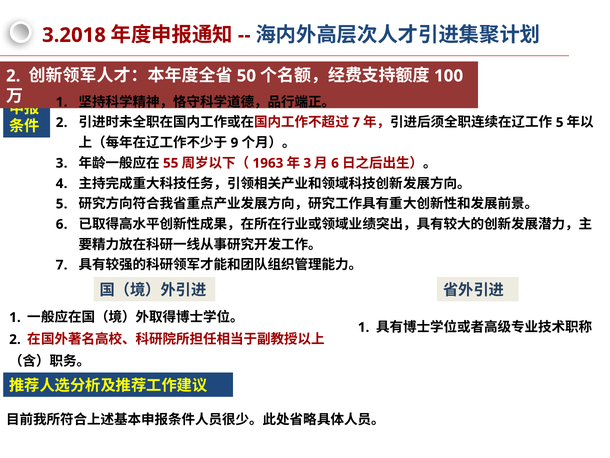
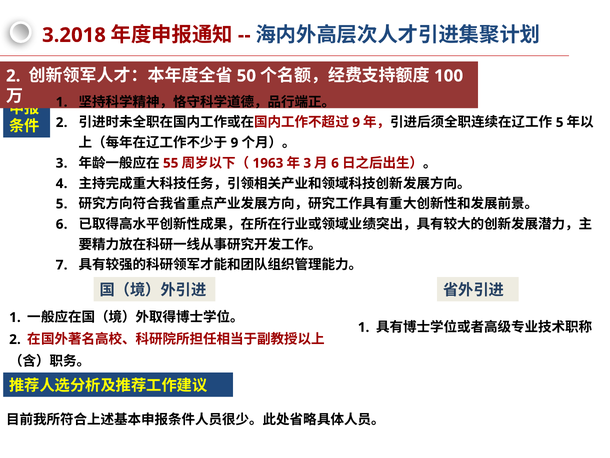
7 at (356, 122): 7 -> 9
